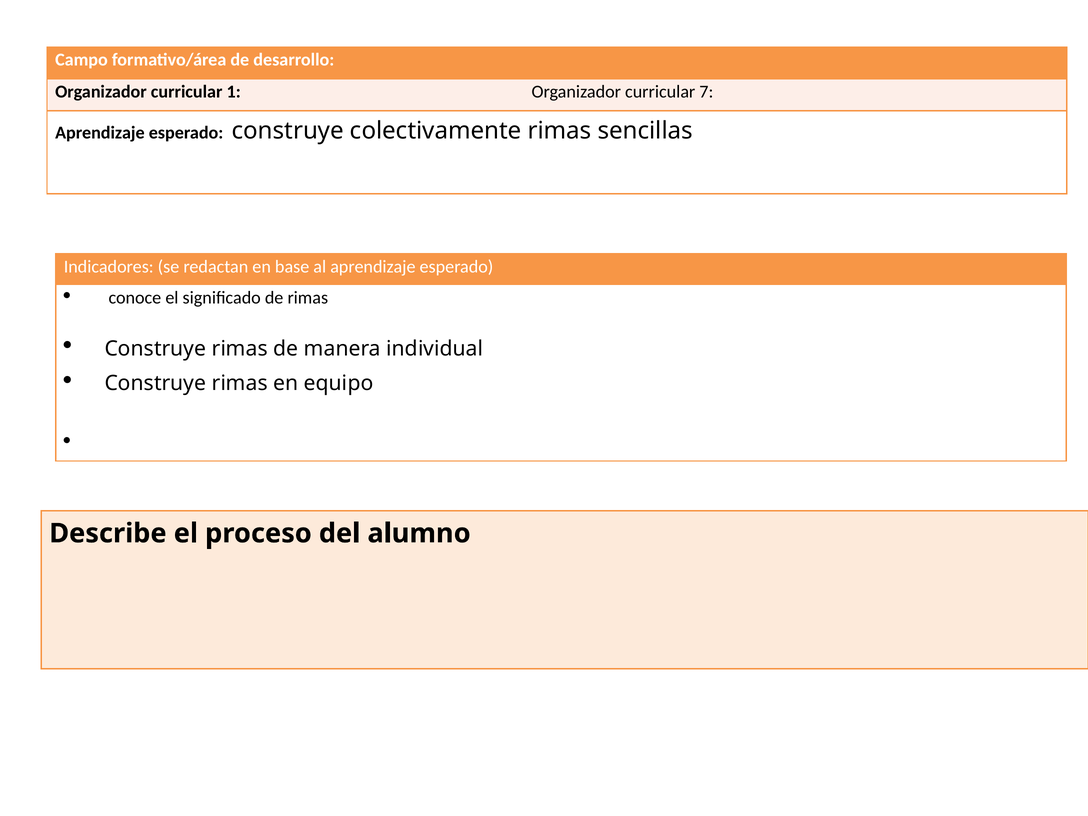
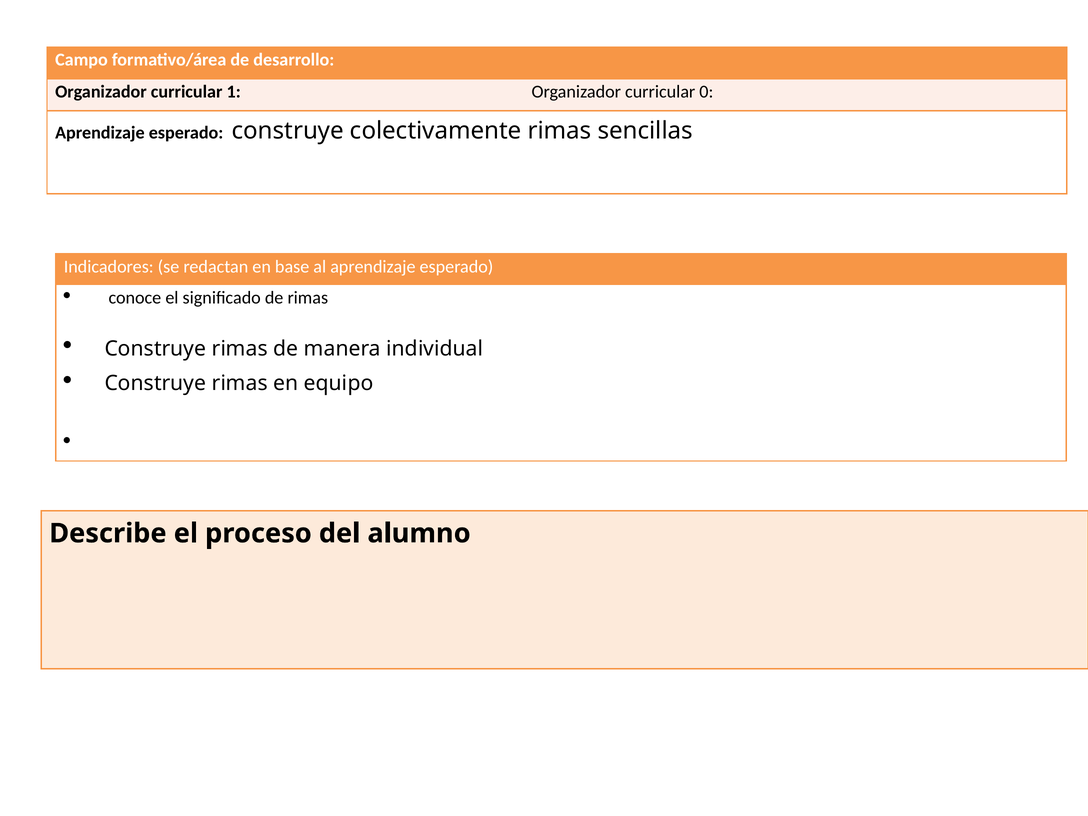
7: 7 -> 0
